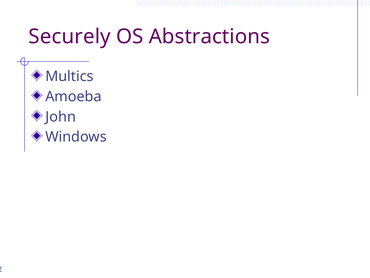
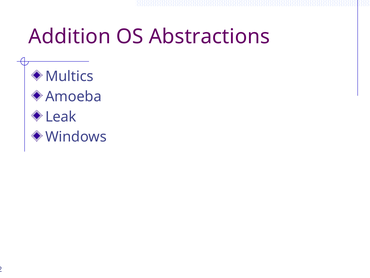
Securely: Securely -> Addition
John: John -> Leak
